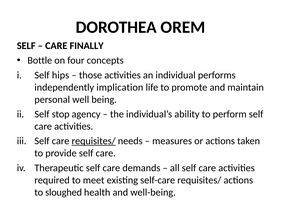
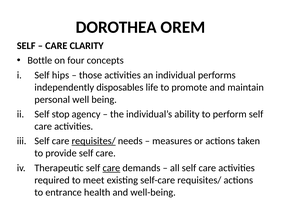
FINALLY: FINALLY -> CLARITY
implication: implication -> disposables
care at (111, 168) underline: none -> present
sloughed: sloughed -> entrance
